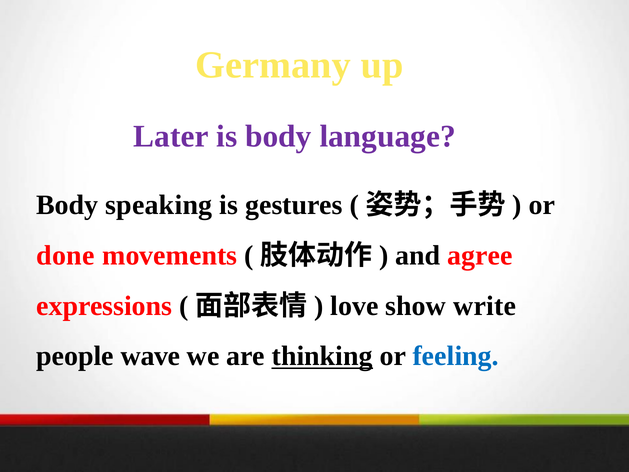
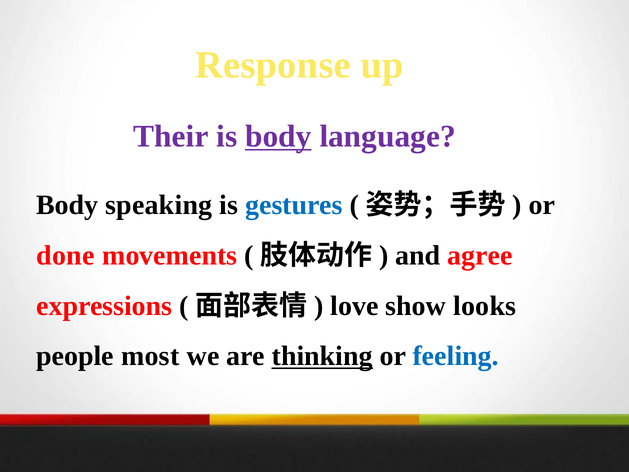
Germany: Germany -> Response
Later: Later -> Their
body at (278, 136) underline: none -> present
gestures colour: black -> blue
write: write -> looks
wave: wave -> most
